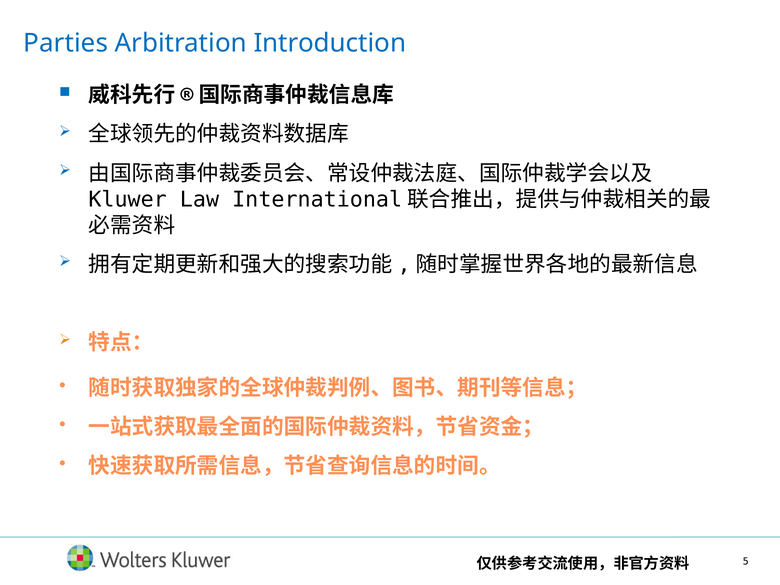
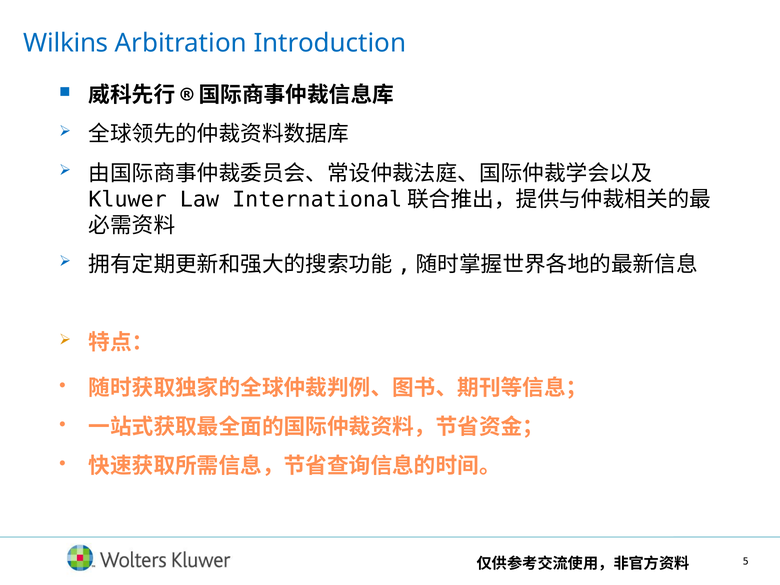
Parties: Parties -> Wilkins
